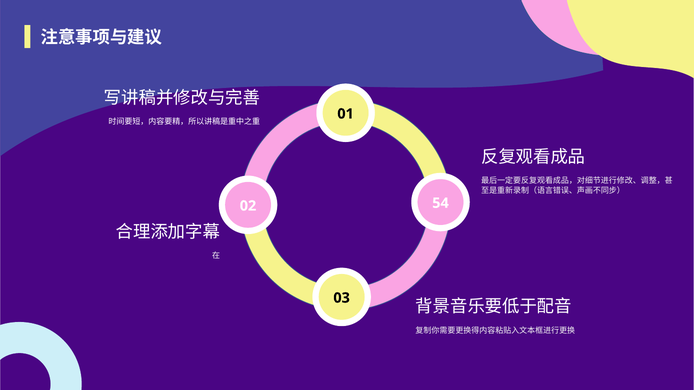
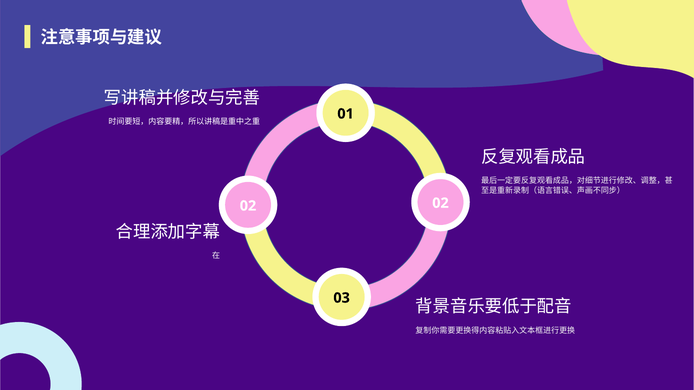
02 54: 54 -> 02
